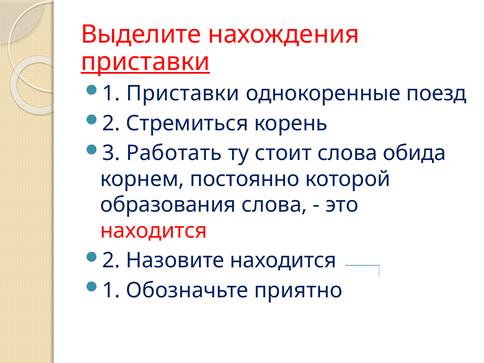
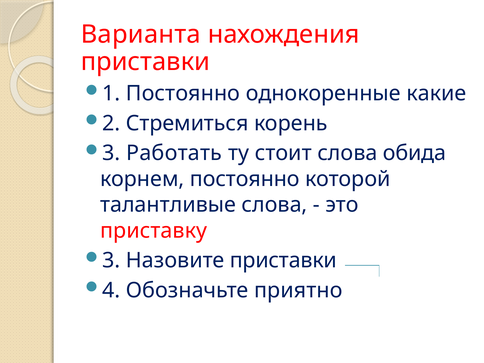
Выделите: Выделите -> Варианта
приставки at (145, 62) underline: present -> none
1 Приставки: Приставки -> Постоянно
поезд: поезд -> какие
образования: образования -> талантливые
находится at (154, 231): находится -> приставку
2 at (111, 260): 2 -> 3
Назовите находится: находится -> приставки
1 at (111, 290): 1 -> 4
